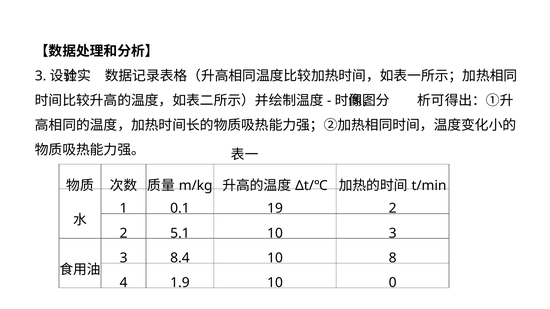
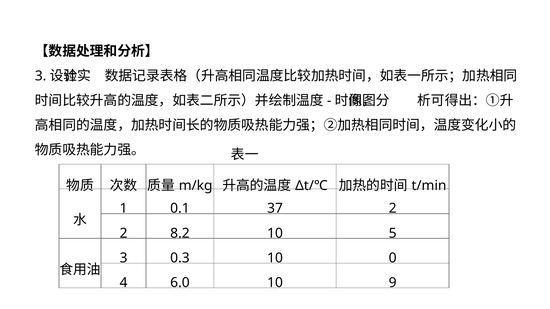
19: 19 -> 37
5.1: 5.1 -> 8.2
10 3: 3 -> 5
8.4: 8.4 -> 0.3
8: 8 -> 0
1.9: 1.9 -> 6.0
0: 0 -> 9
